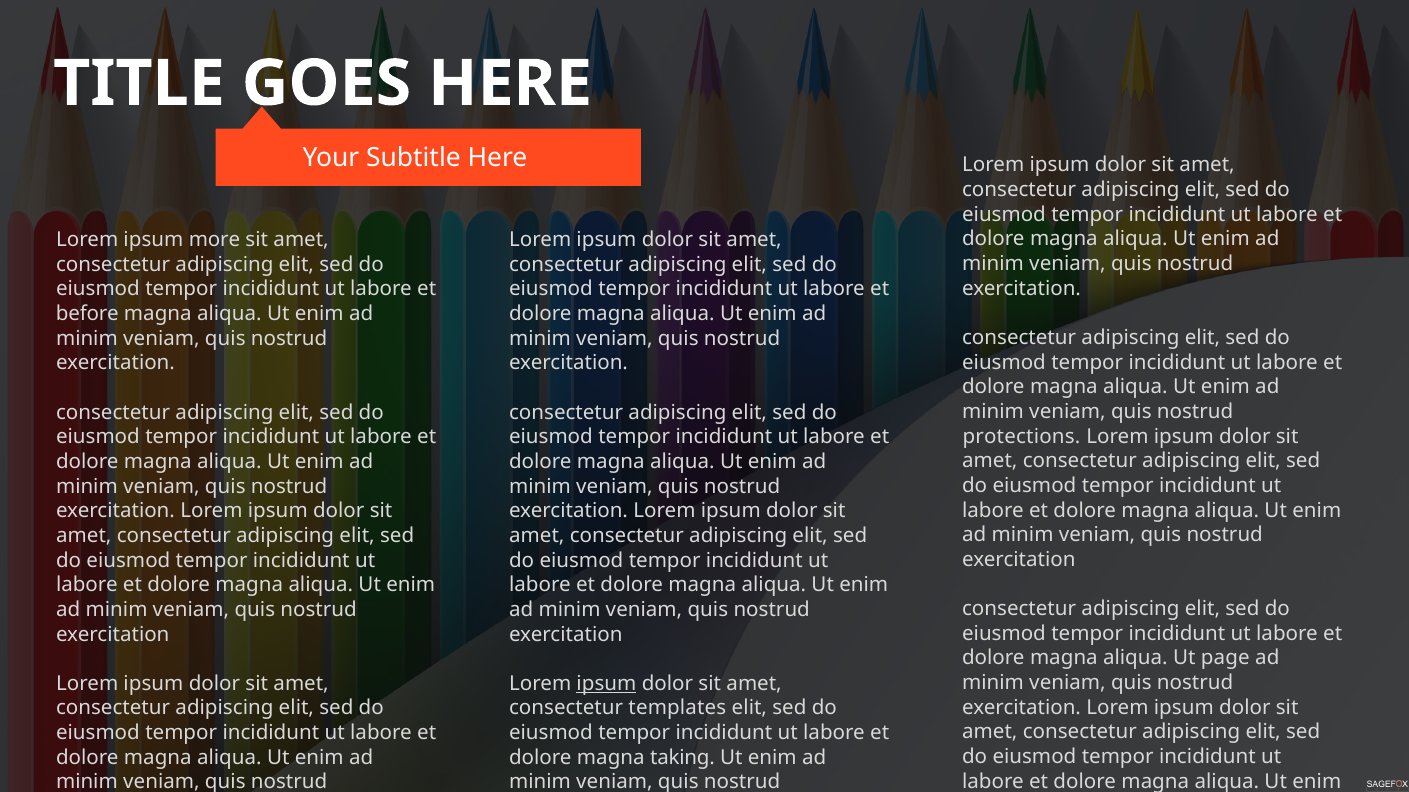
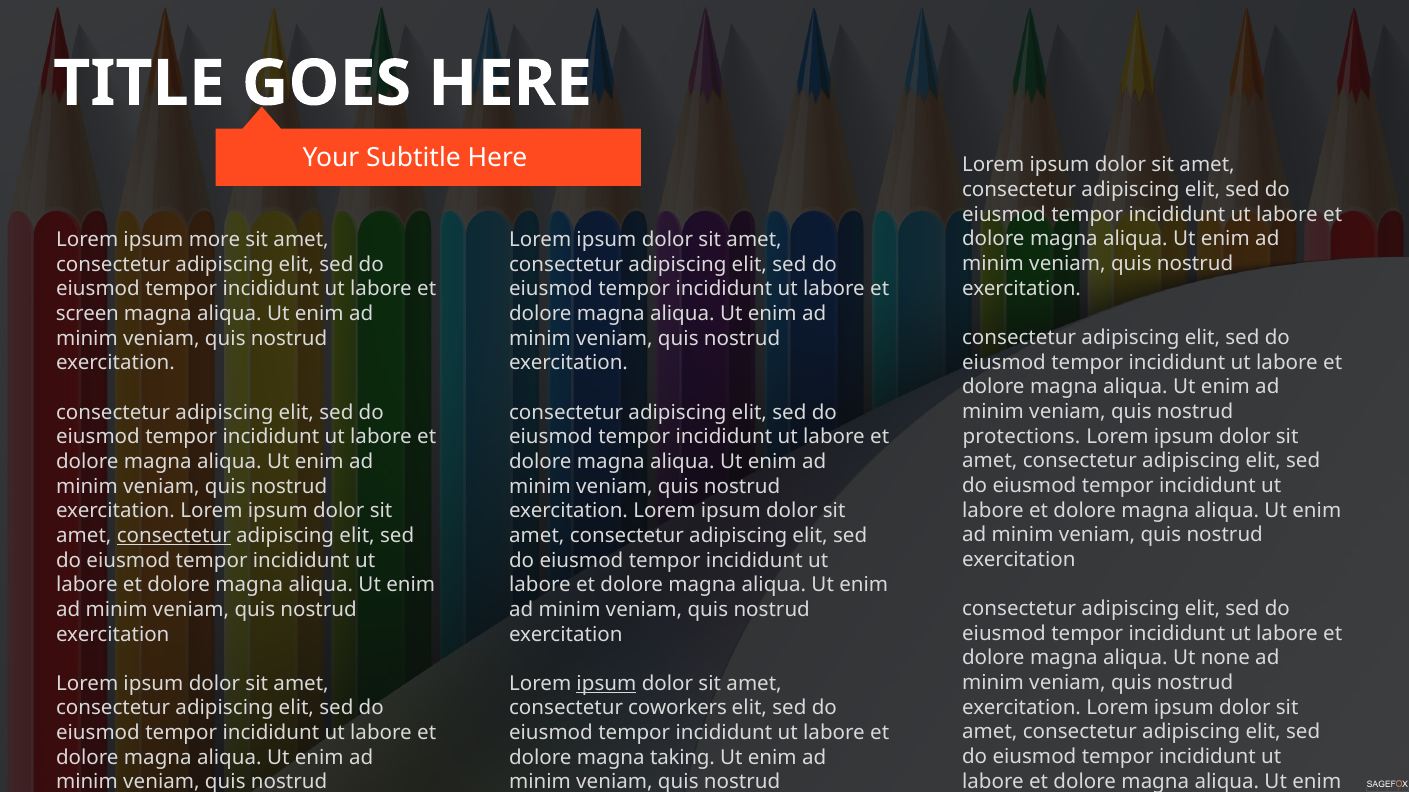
before: before -> screen
consectetur at (174, 536) underline: none -> present
page: page -> none
templates: templates -> coworkers
